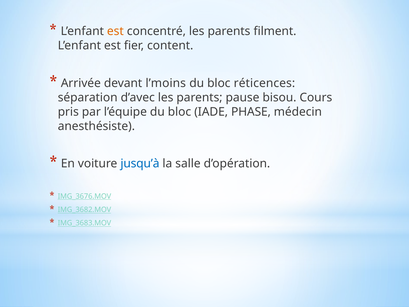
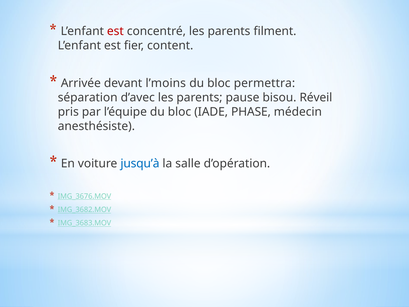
est at (115, 31) colour: orange -> red
réticences: réticences -> permettra
Cours: Cours -> Réveil
